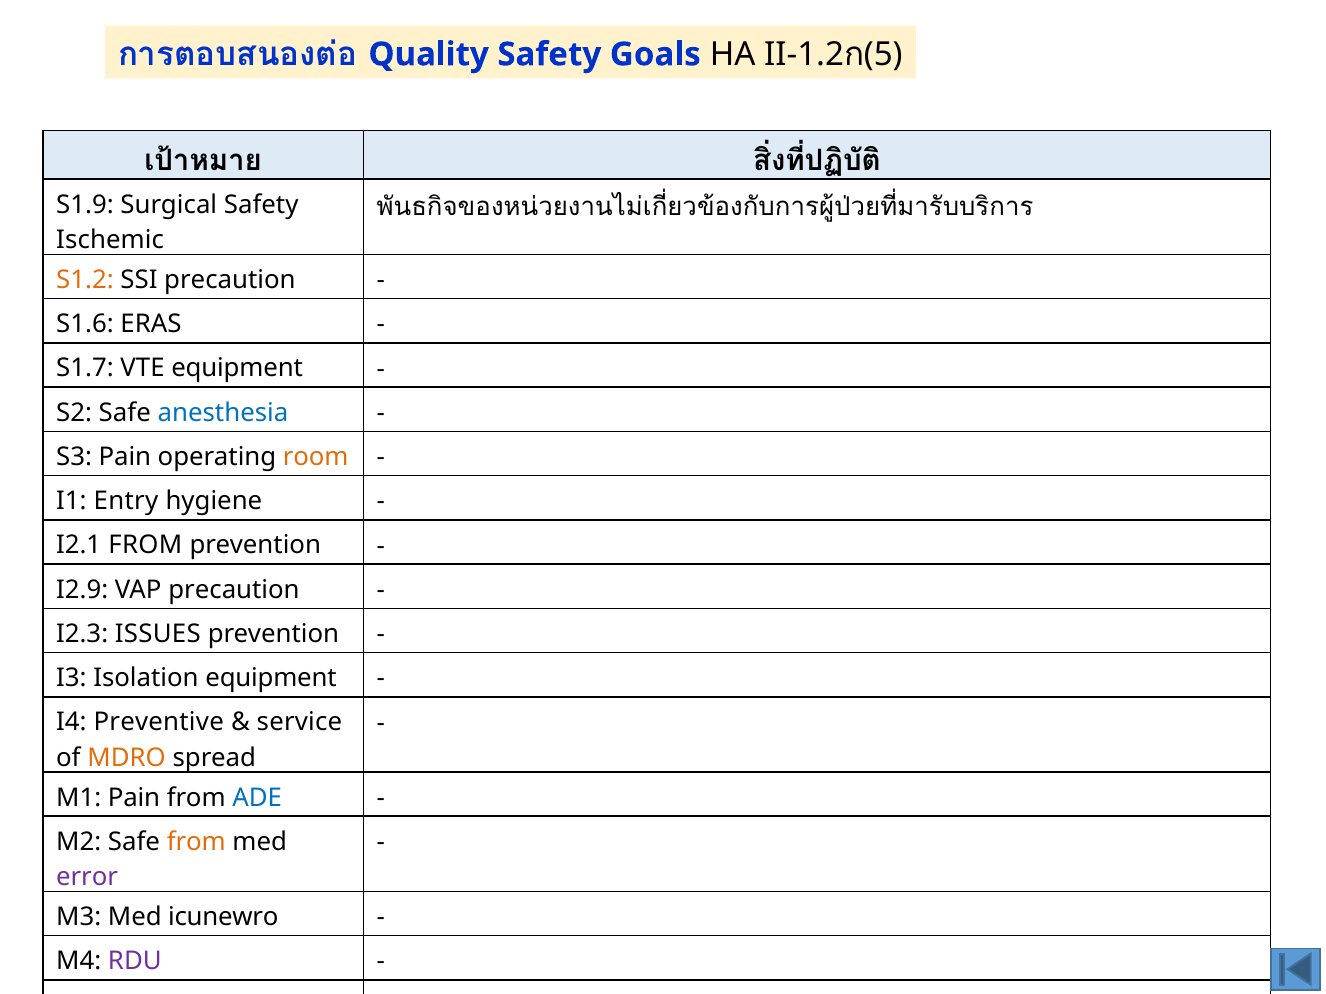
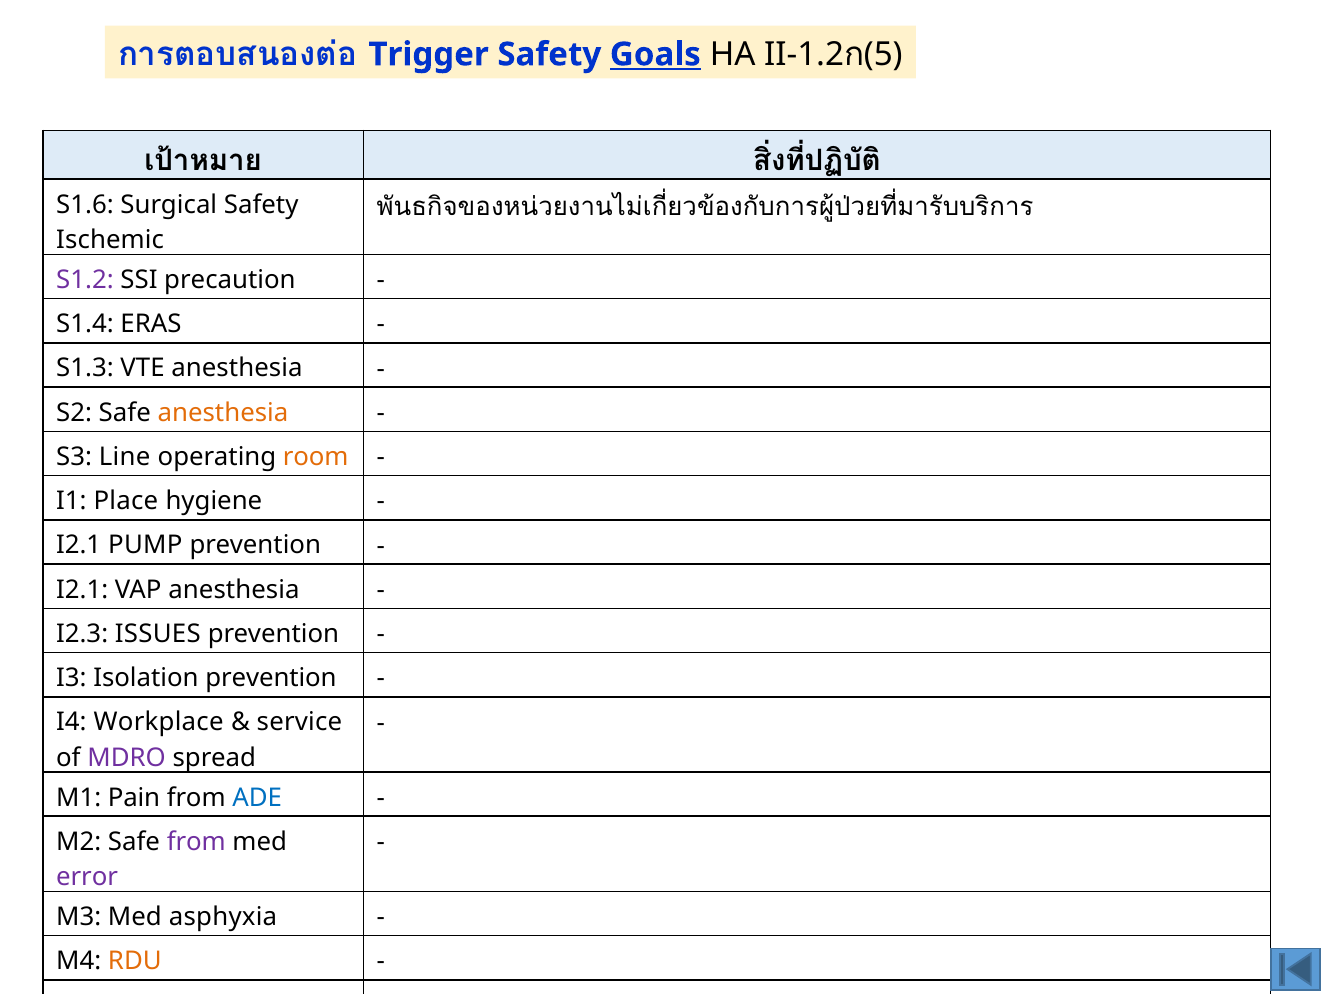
Quality: Quality -> Trigger
Goals underline: none -> present
S1.9: S1.9 -> S1.6
S1.2 colour: orange -> purple
S1.6: S1.6 -> S1.4
S1.7: S1.7 -> S1.3
VTE equipment: equipment -> anesthesia
anesthesia at (223, 413) colour: blue -> orange
S3 Pain: Pain -> Line
Entry: Entry -> Place
I2.1 FROM: FROM -> PUMP
I2.9 at (82, 590): I2.9 -> I2.1
VAP precaution: precaution -> anesthesia
Isolation equipment: equipment -> prevention
Preventive: Preventive -> Workplace
MDRO colour: orange -> purple
from at (196, 842) colour: orange -> purple
Med icunewro: icunewro -> asphyxia
RDU colour: purple -> orange
